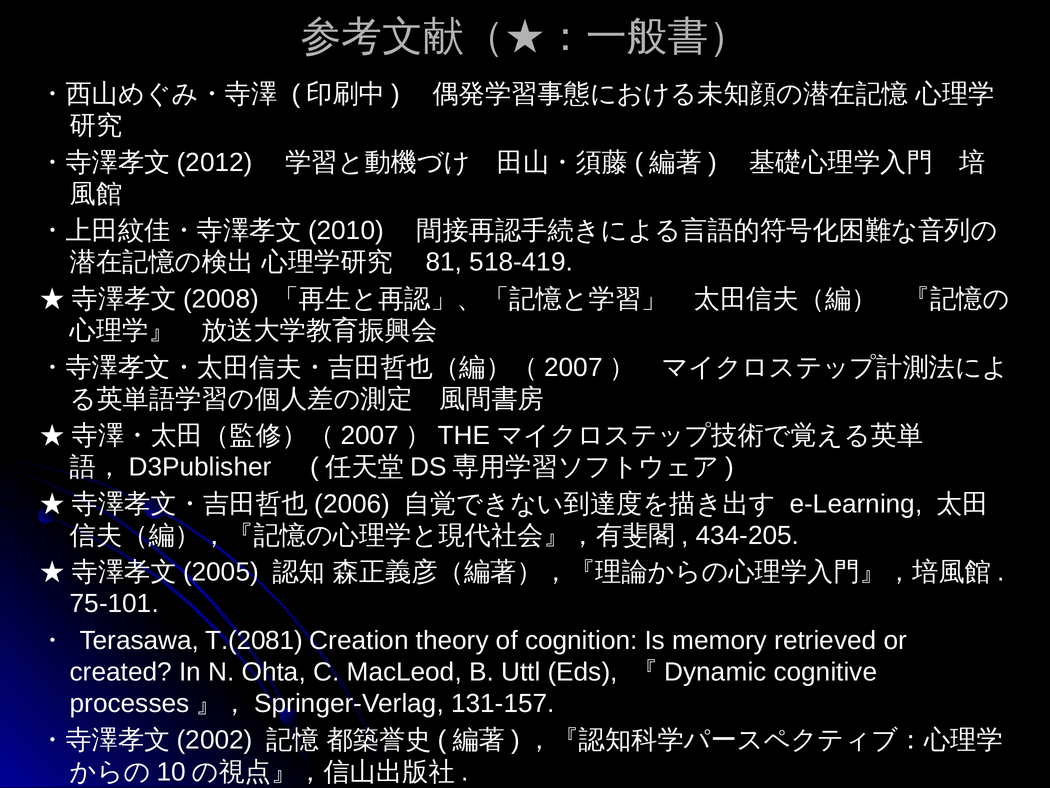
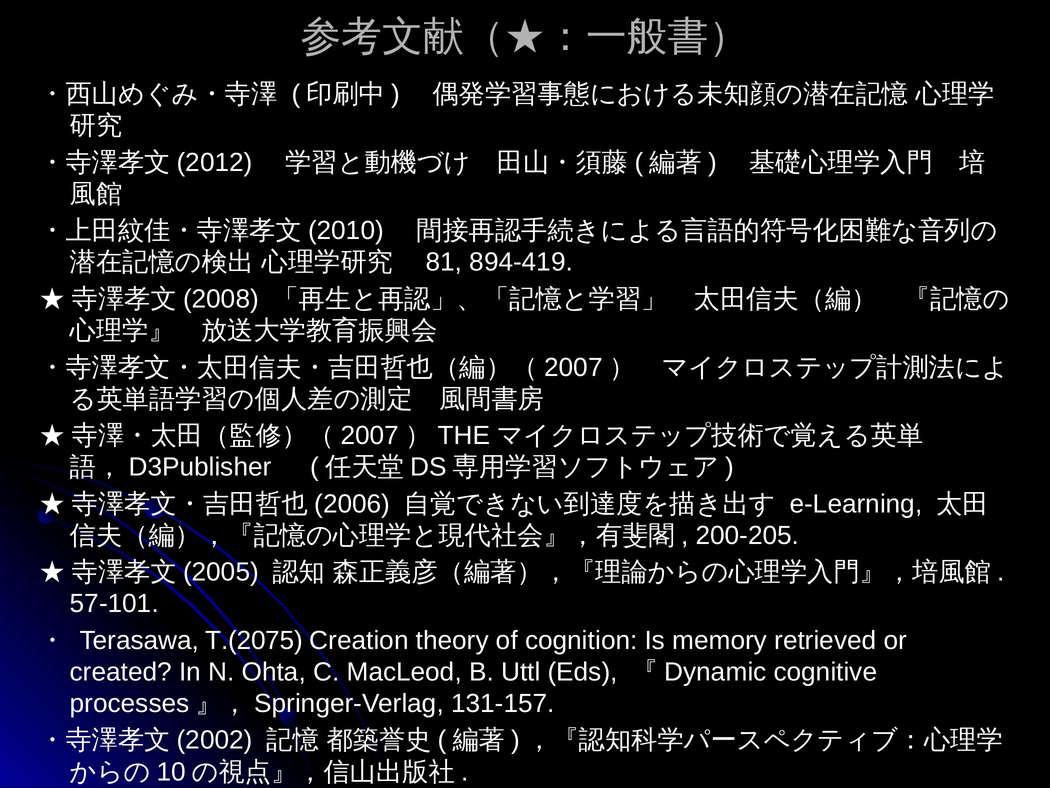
518-419: 518-419 -> 894-419
434-205: 434-205 -> 200-205
75-101: 75-101 -> 57-101
T.(2081: T.(2081 -> T.(2075
